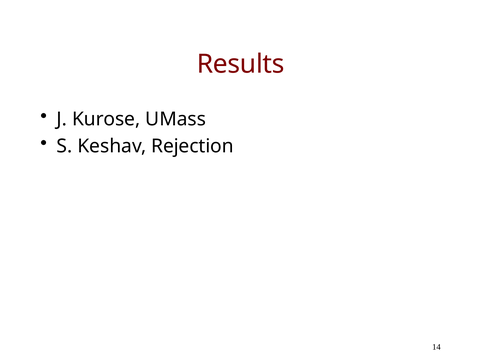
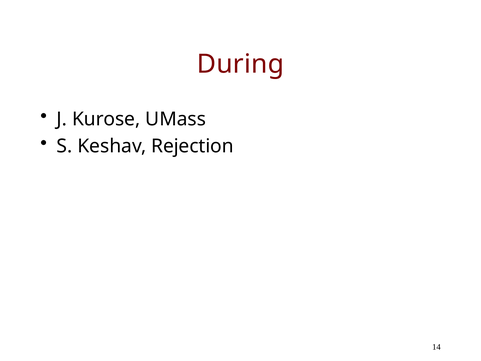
Results: Results -> During
